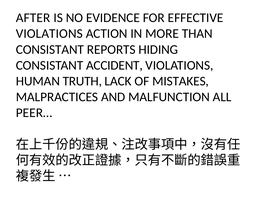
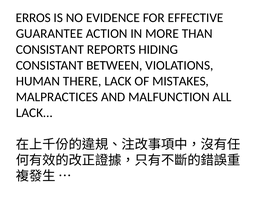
AFTER: AFTER -> ERROS
VIOLATIONS at (49, 34): VIOLATIONS -> GUARANTEE
ACCIDENT: ACCIDENT -> BETWEEN
TRUTH: TRUTH -> THERE
PEER…: PEER… -> LACK…
